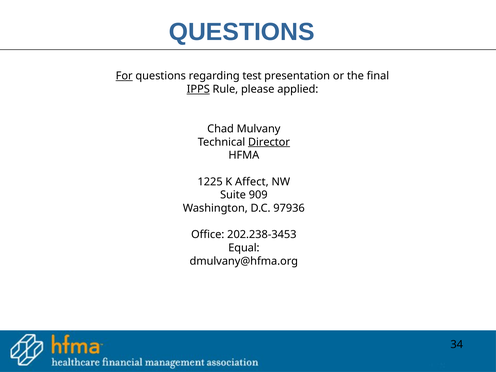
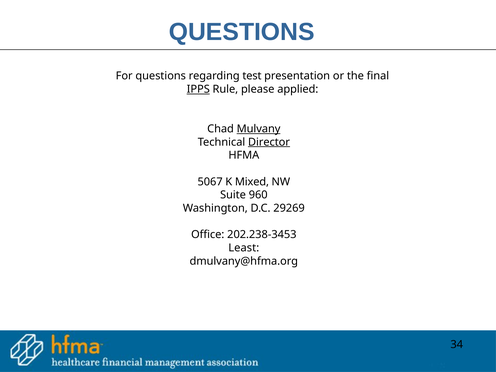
For underline: present -> none
Mulvany underline: none -> present
1225: 1225 -> 5067
Affect: Affect -> Mixed
909: 909 -> 960
97936: 97936 -> 29269
Equal: Equal -> Least
